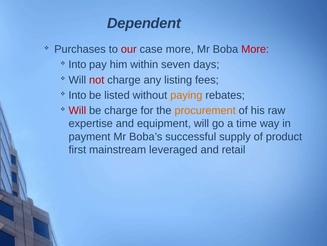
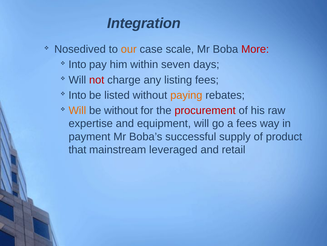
Dependent: Dependent -> Integration
Purchases: Purchases -> Nosedived
our colour: red -> orange
case more: more -> scale
Will at (77, 110) colour: red -> orange
be charge: charge -> without
procurement colour: orange -> red
a time: time -> fees
first: first -> that
